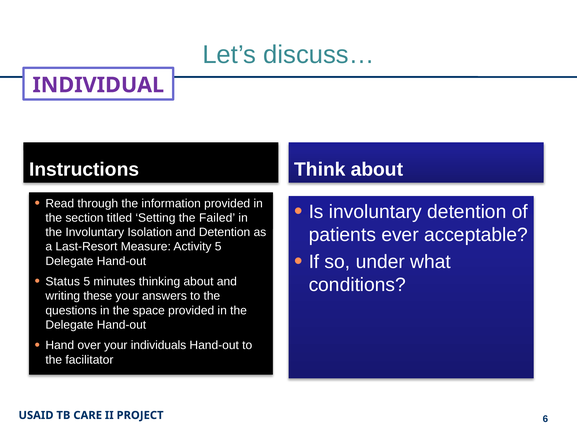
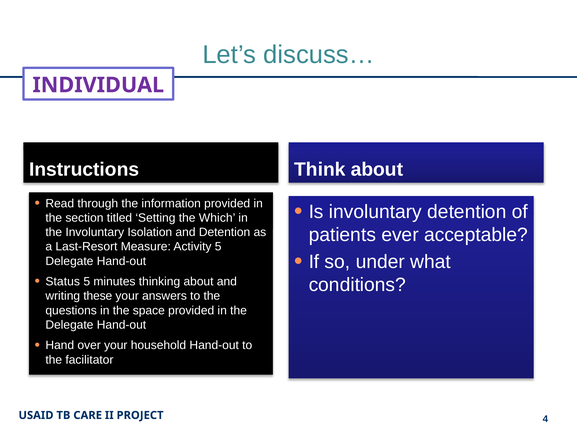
Failed: Failed -> Which
individuals: individuals -> household
6: 6 -> 4
